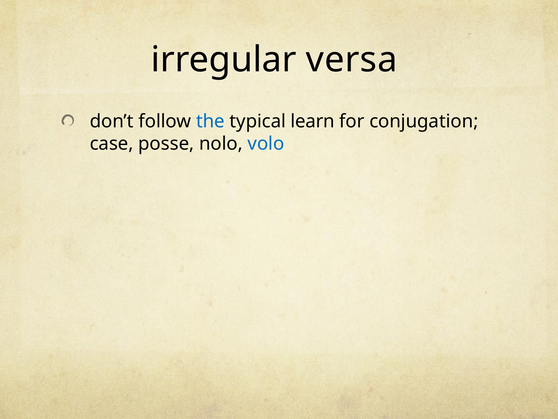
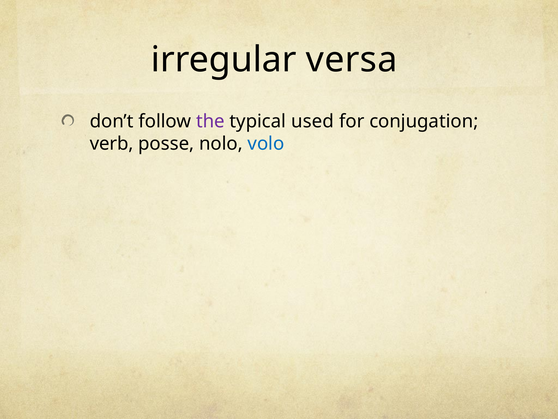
the colour: blue -> purple
learn: learn -> used
case: case -> verb
